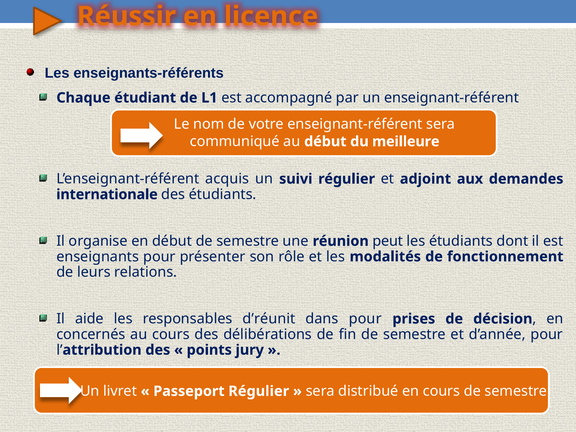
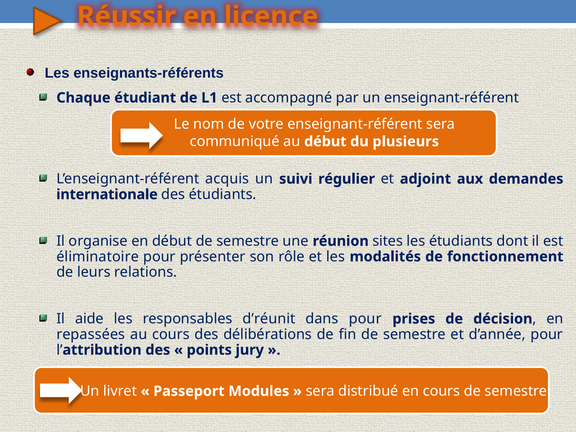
meilleure: meilleure -> plusieurs
peut: peut -> sites
enseignants: enseignants -> éliminatoire
concernés: concernés -> repassées
Passeport Régulier: Régulier -> Modules
